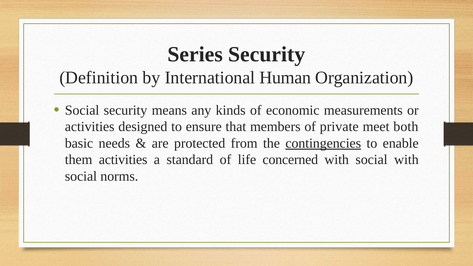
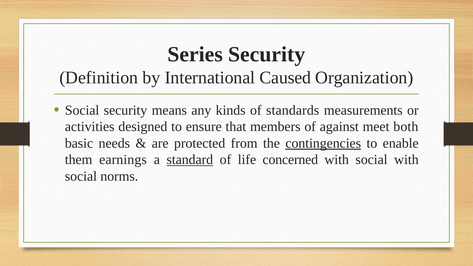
Human: Human -> Caused
economic: economic -> standards
private: private -> against
them activities: activities -> earnings
standard underline: none -> present
